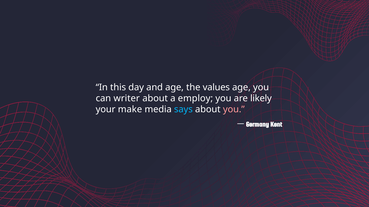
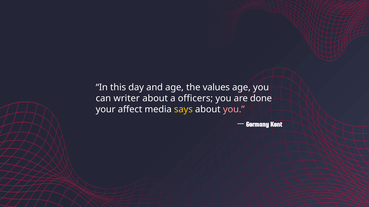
employ: employ -> officers
likely: likely -> done
make: make -> affect
says colour: light blue -> yellow
